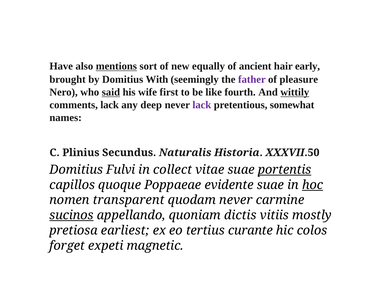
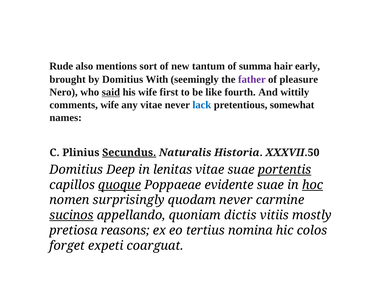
Have: Have -> Rude
mentions underline: present -> none
equally: equally -> tantum
ancient: ancient -> summa
wittily underline: present -> none
comments lack: lack -> wife
any deep: deep -> vitae
lack at (202, 105) colour: purple -> blue
Secundus underline: none -> present
Fulvi: Fulvi -> Deep
collect: collect -> lenitas
quoque underline: none -> present
transparent: transparent -> surprisingly
earliest: earliest -> reasons
curante: curante -> nomina
magnetic: magnetic -> coarguat
